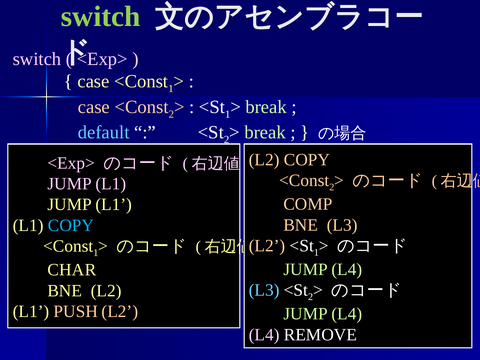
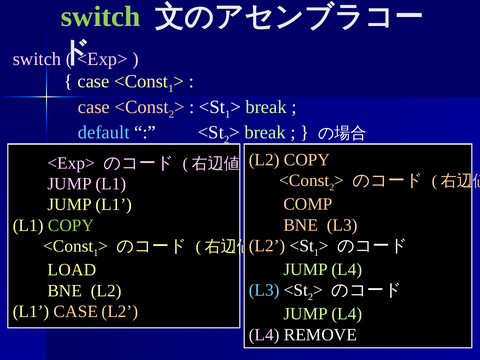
COPY at (71, 225) colour: light blue -> light green
CHAR: CHAR -> LOAD
L1 PUSH: PUSH -> CASE
